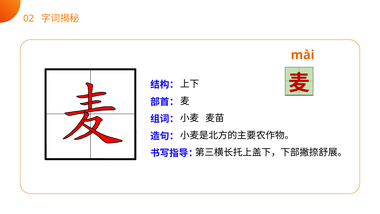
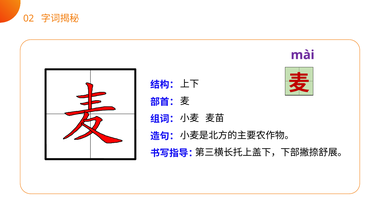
mài colour: orange -> purple
